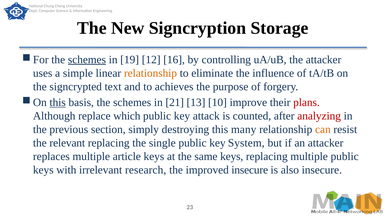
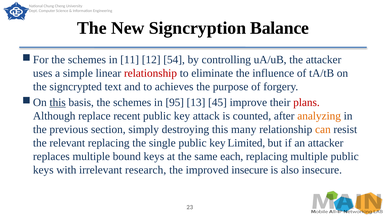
Storage: Storage -> Balance
schemes at (87, 60) underline: present -> none
19: 19 -> 11
16: 16 -> 54
relationship at (150, 73) colour: orange -> red
21: 21 -> 95
10: 10 -> 45
which: which -> recent
analyzing colour: red -> orange
System: System -> Limited
article: article -> bound
same keys: keys -> each
